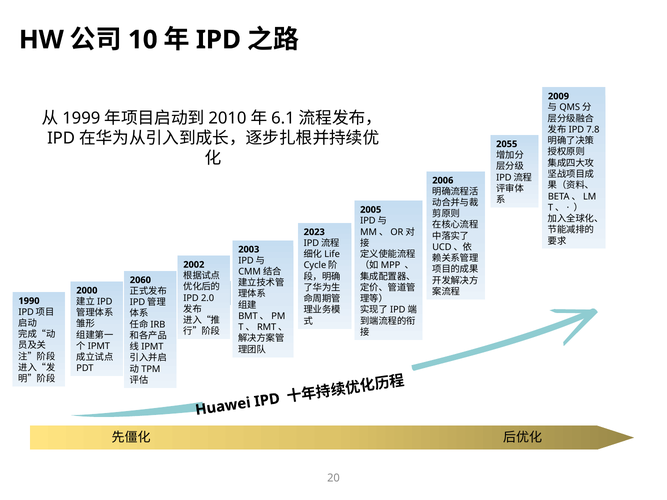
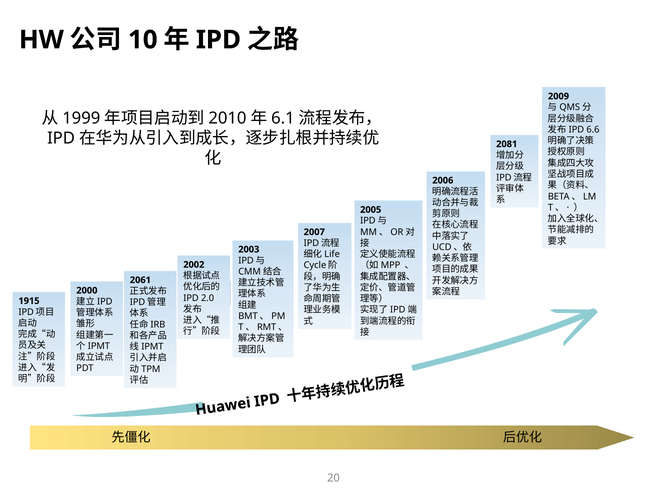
7.8: 7.8 -> 6.6
2055: 2055 -> 2081
2023: 2023 -> 2007
2060: 2060 -> 2061
1990: 1990 -> 1915
